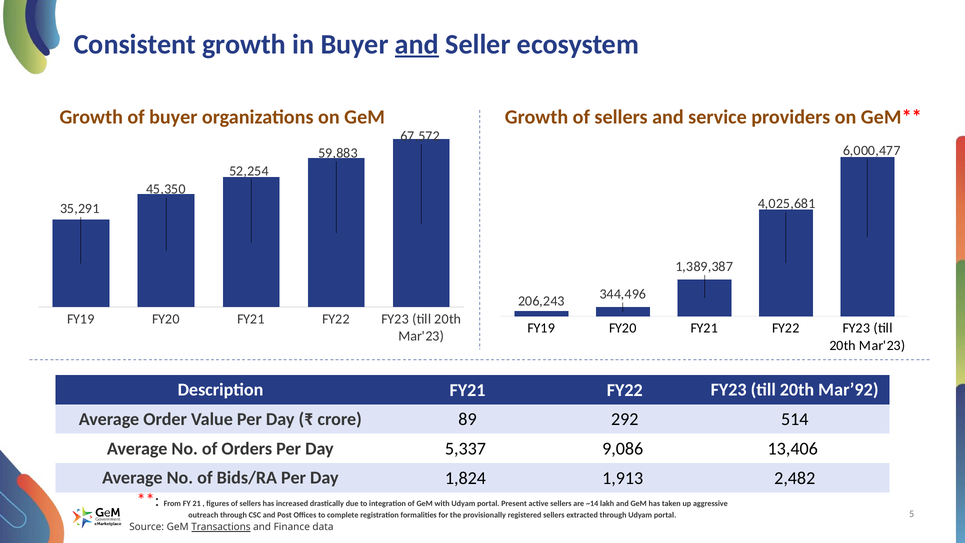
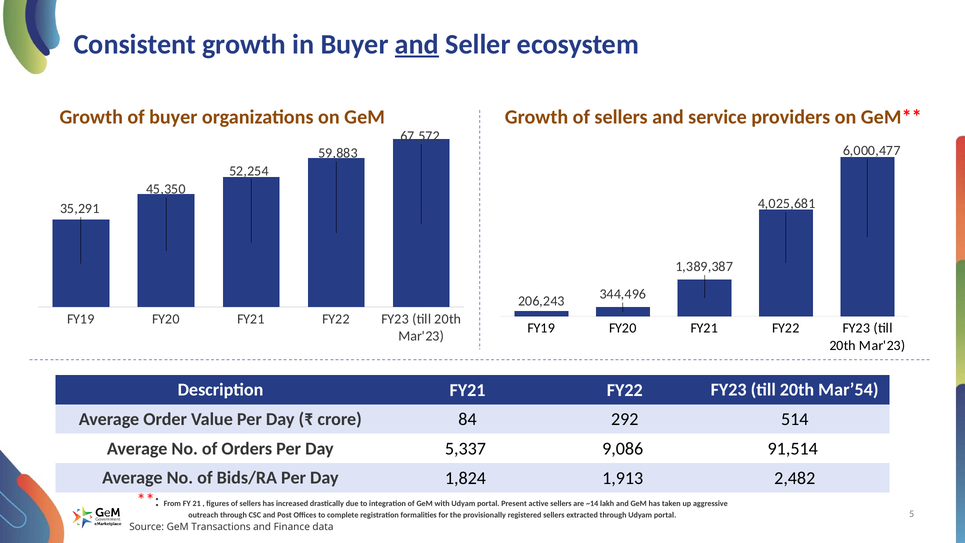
Mar’92: Mar’92 -> Mar’54
89: 89 -> 84
13,406: 13,406 -> 91,514
Transactions underline: present -> none
